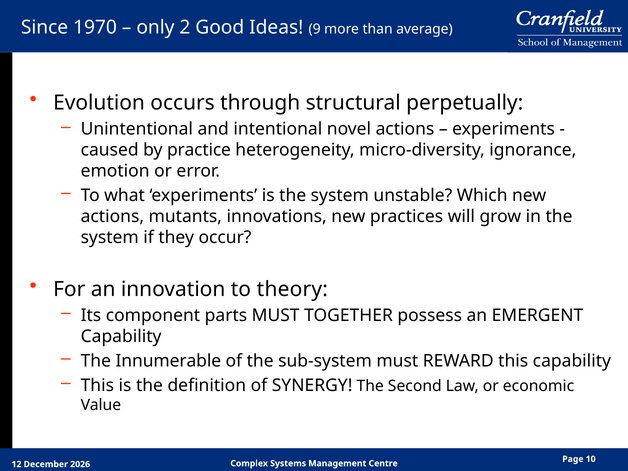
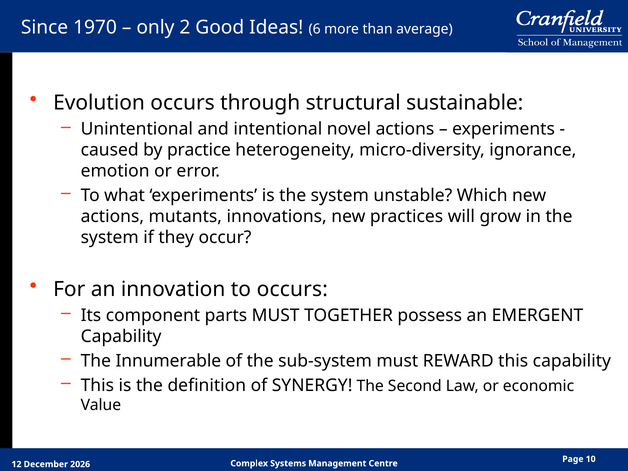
9: 9 -> 6
perpetually: perpetually -> sustainable
to theory: theory -> occurs
